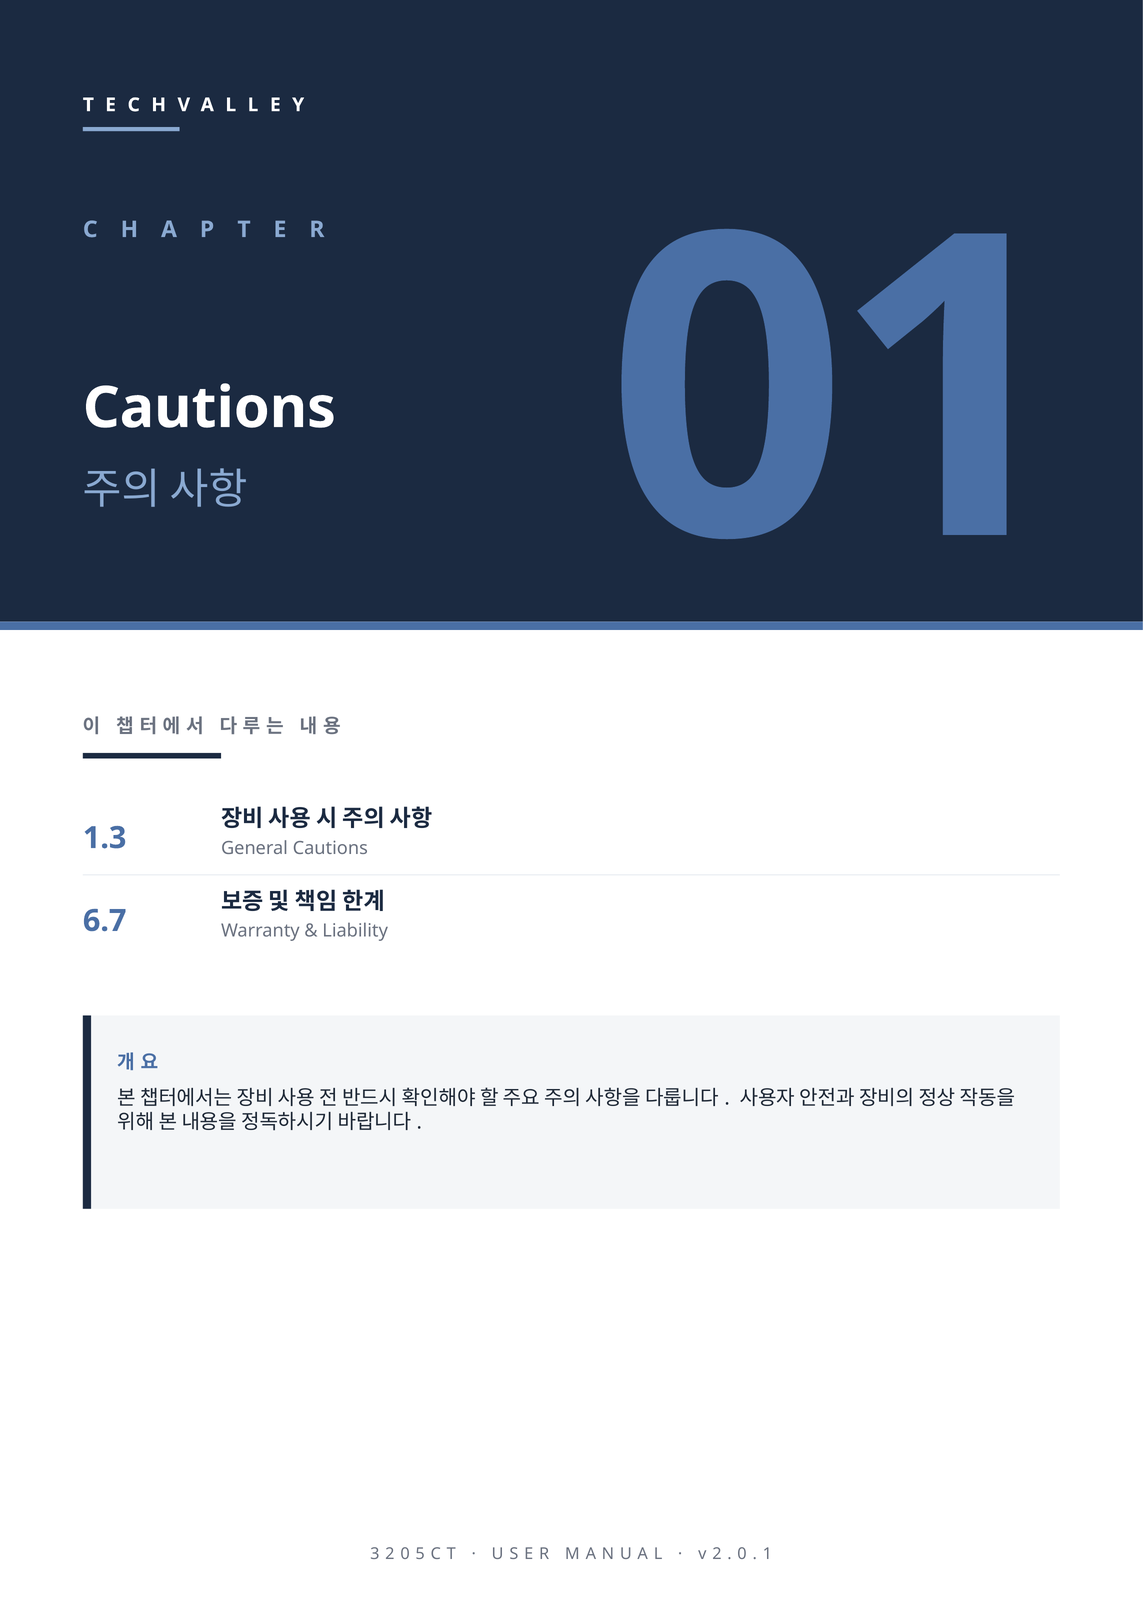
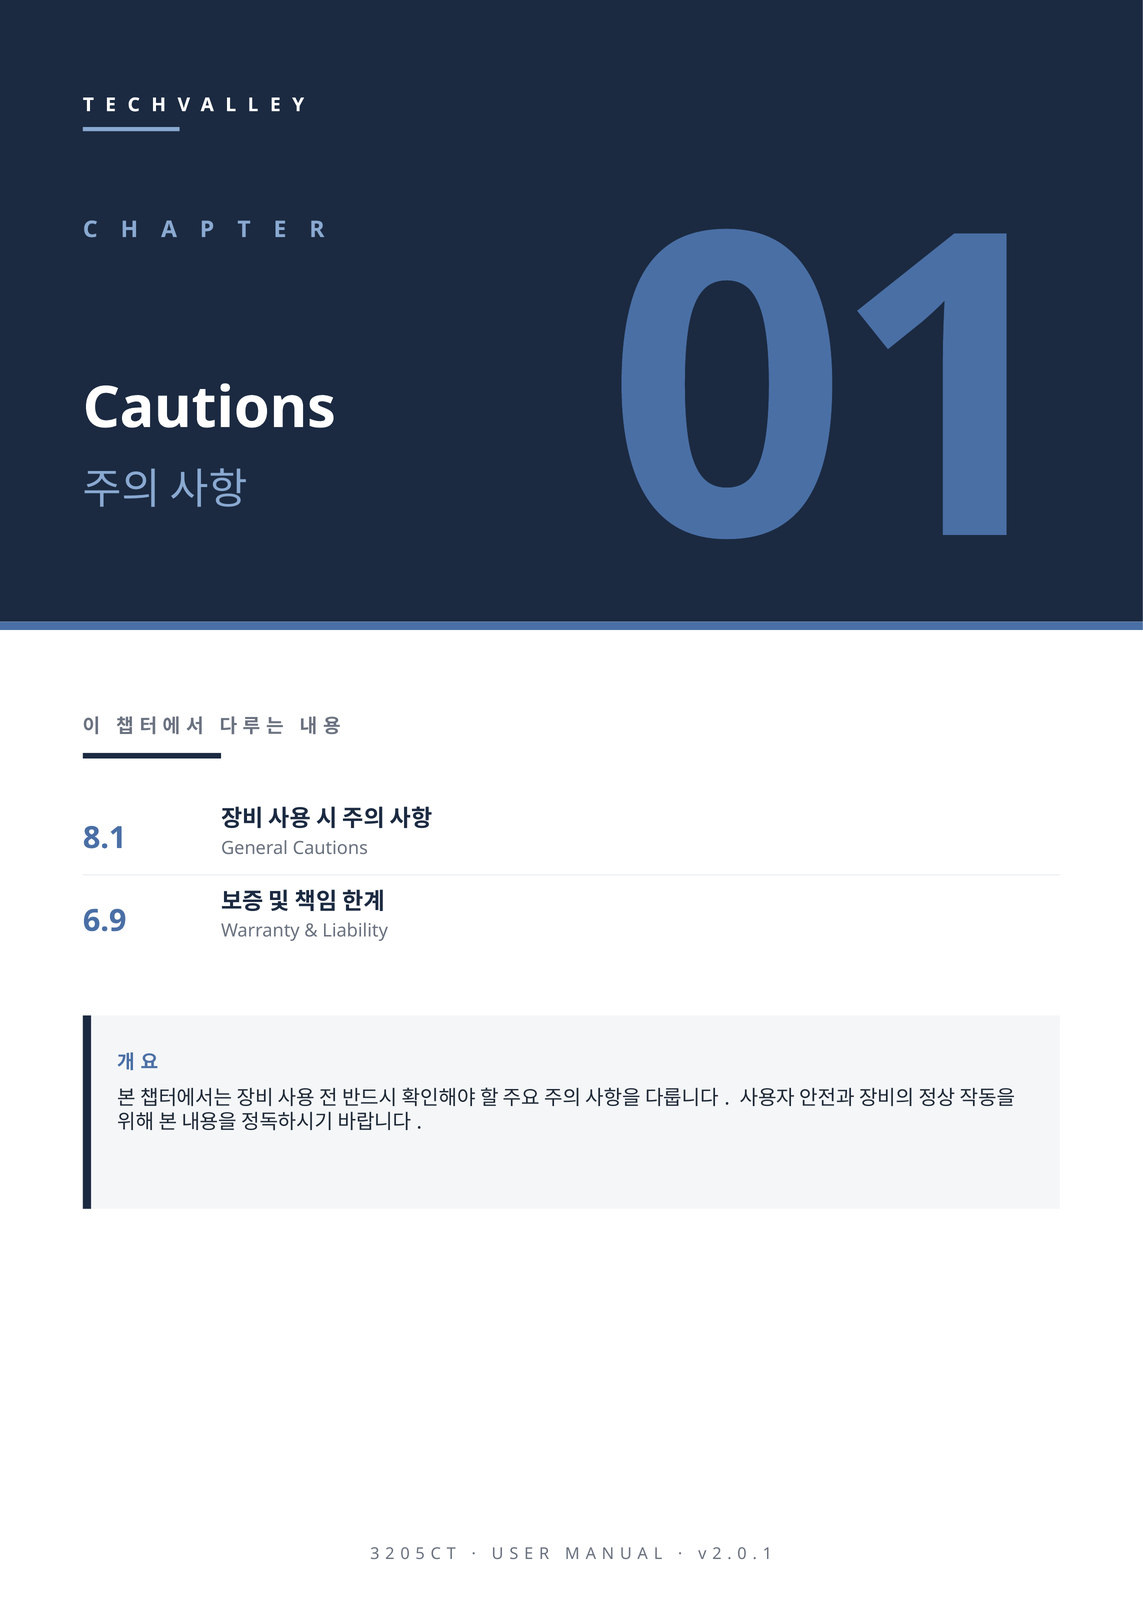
1.3: 1.3 -> 8.1
6.7: 6.7 -> 6.9
